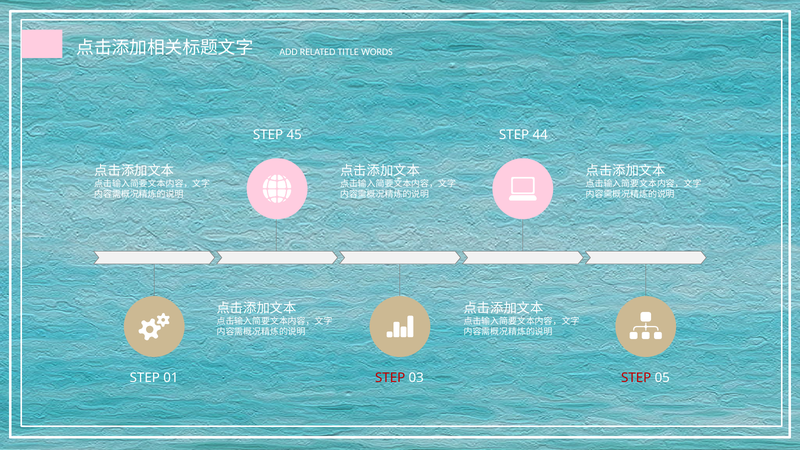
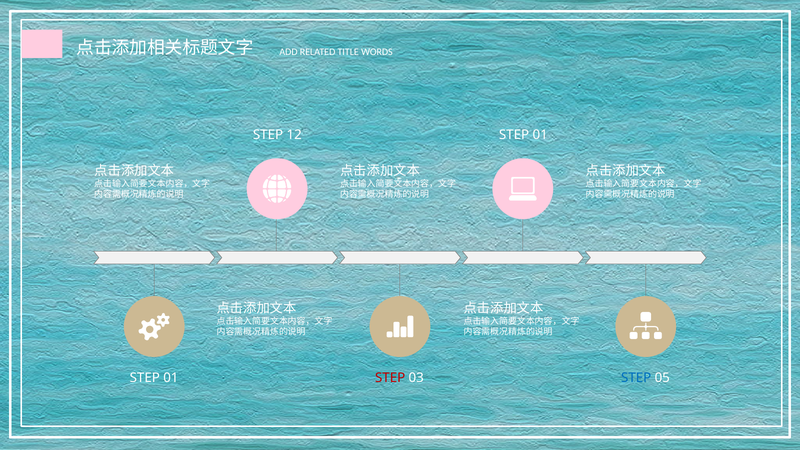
45: 45 -> 12
44 at (540, 135): 44 -> 01
STEP at (636, 378) colour: red -> blue
